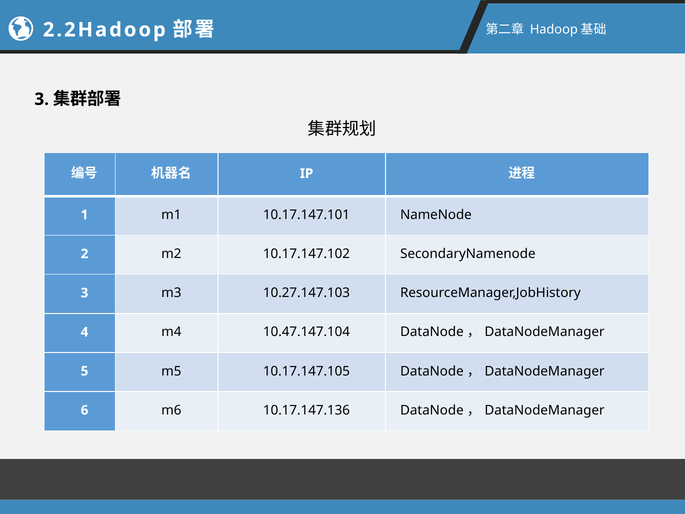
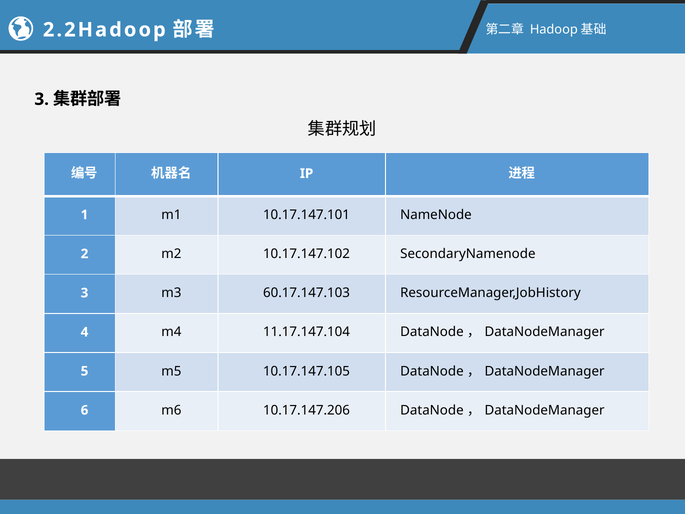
10.27.147.103: 10.27.147.103 -> 60.17.147.103
10.47.147.104: 10.47.147.104 -> 11.17.147.104
10.17.147.136: 10.17.147.136 -> 10.17.147.206
